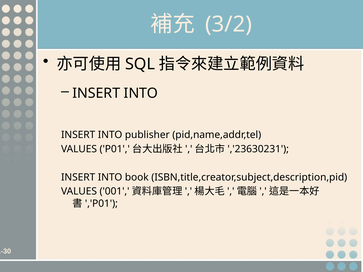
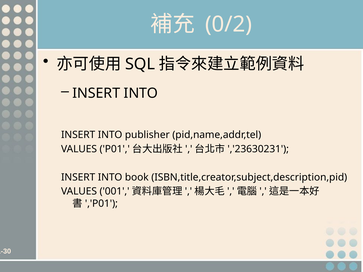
3/2: 3/2 -> 0/2
